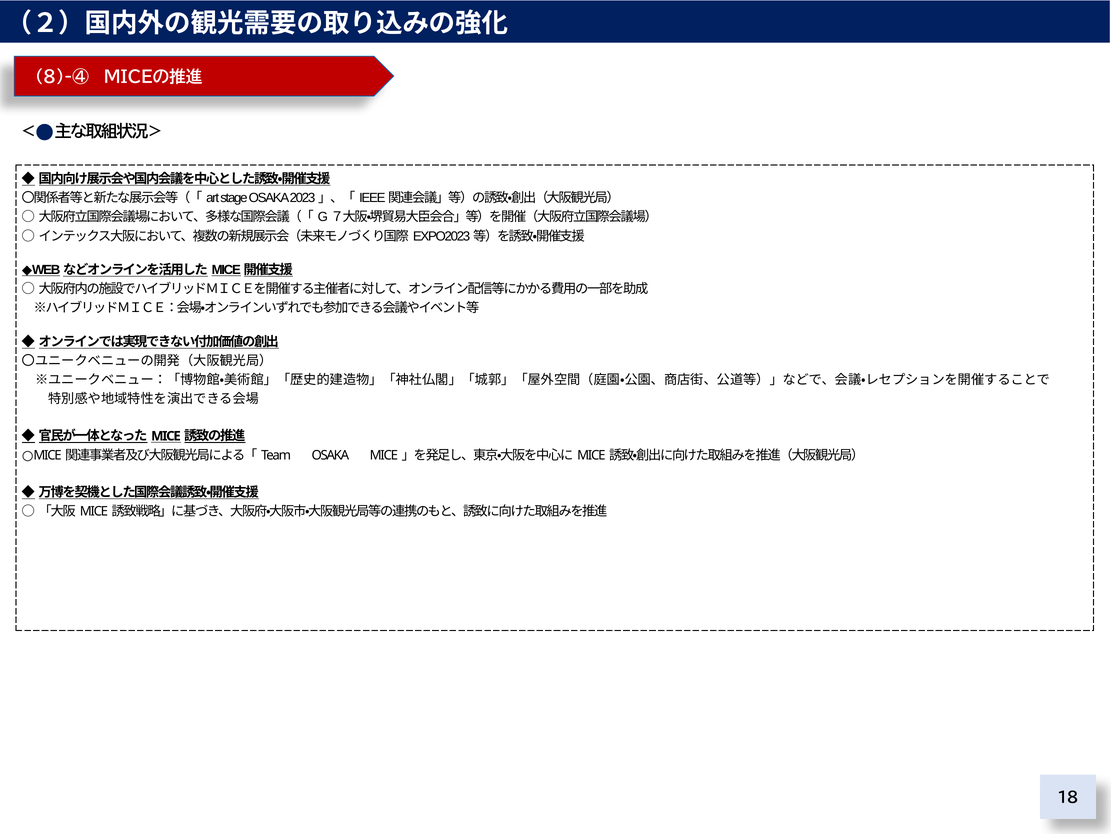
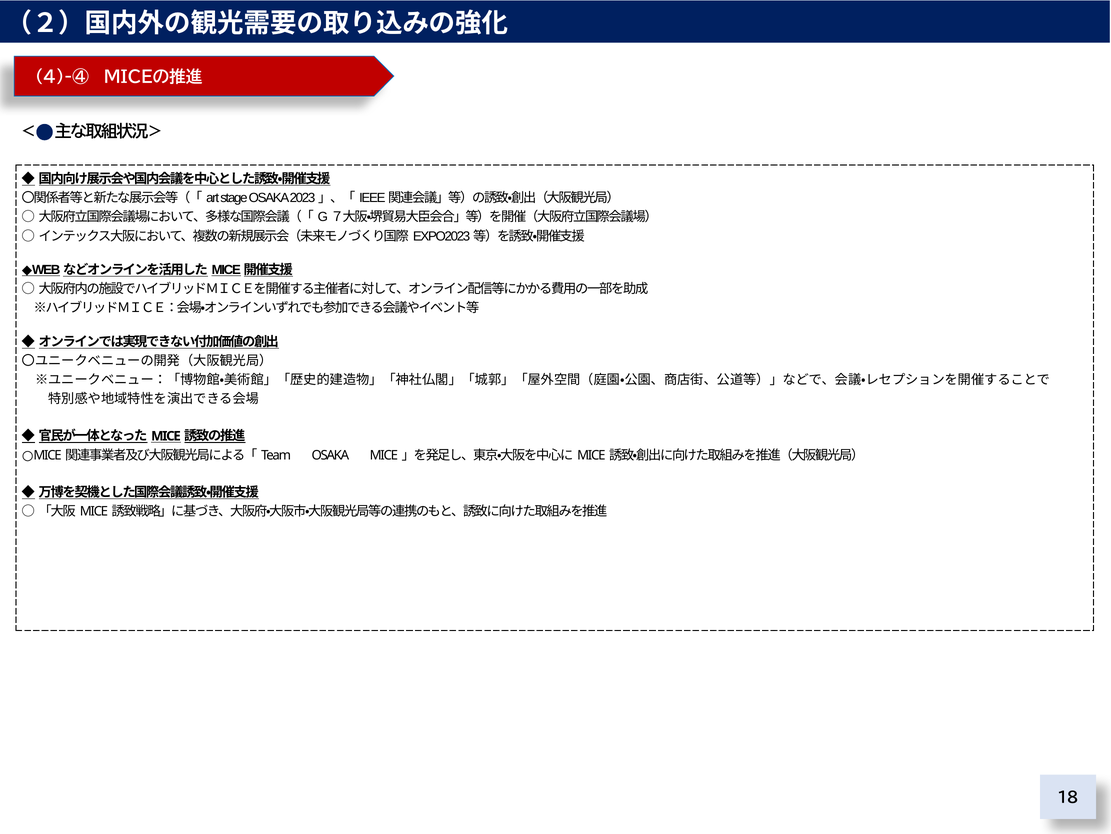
8)-④: 8)-④ -> 4)-④
